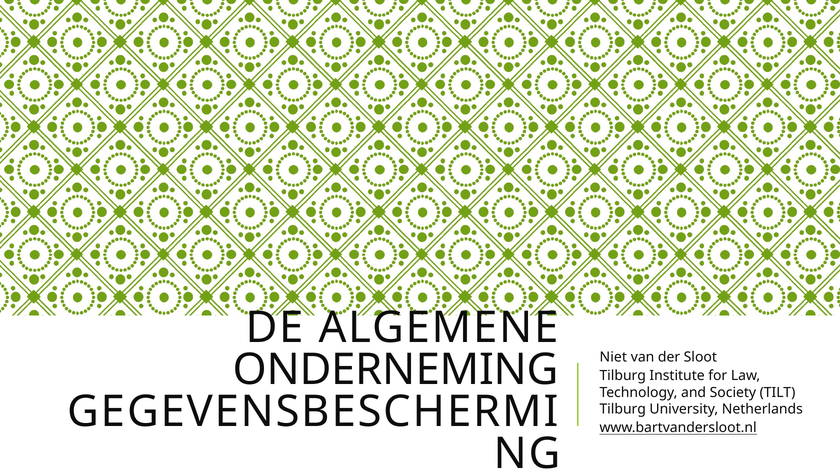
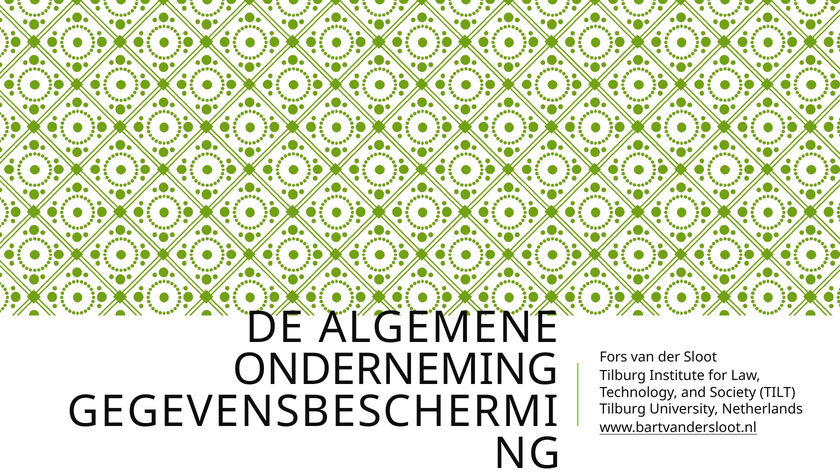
Niet: Niet -> Fors
